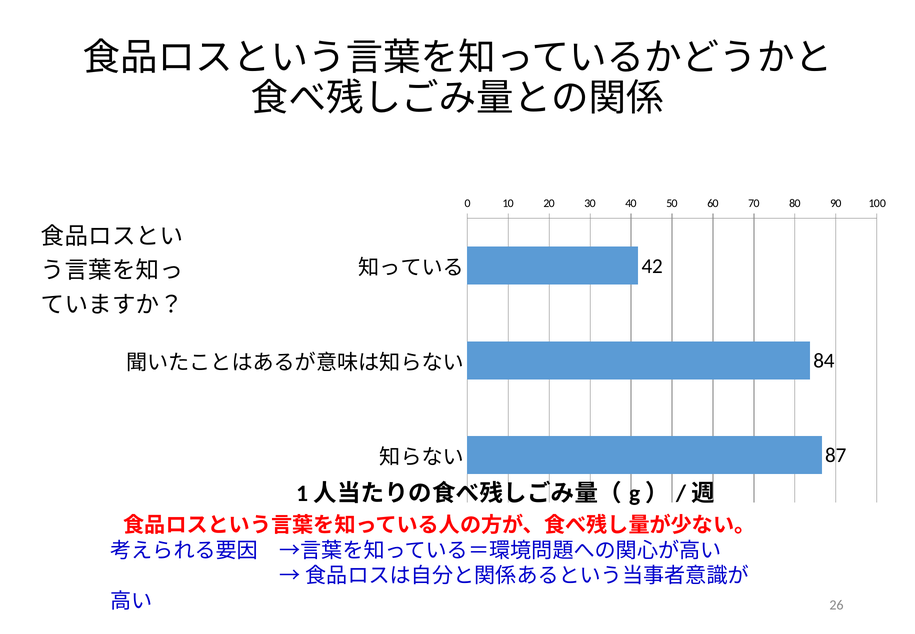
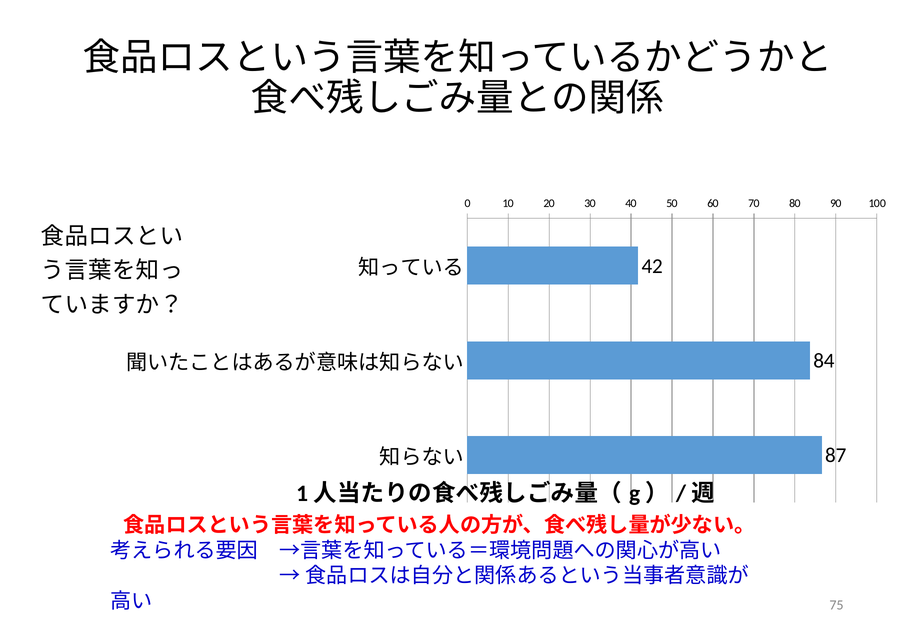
26: 26 -> 75
